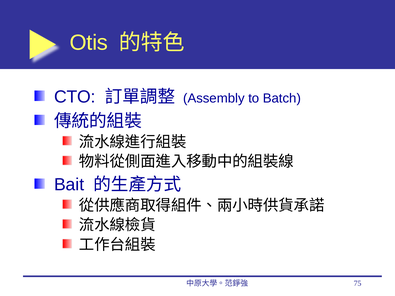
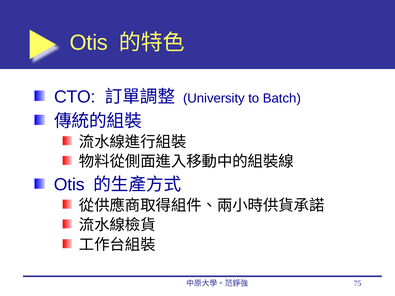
Assembly: Assembly -> University
Bait at (69, 185): Bait -> Otis
